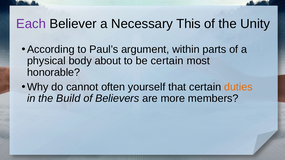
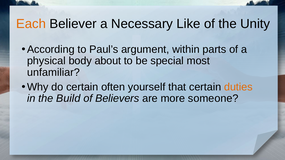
Each colour: purple -> orange
This: This -> Like
be certain: certain -> special
honorable: honorable -> unfamiliar
do cannot: cannot -> certain
members: members -> someone
